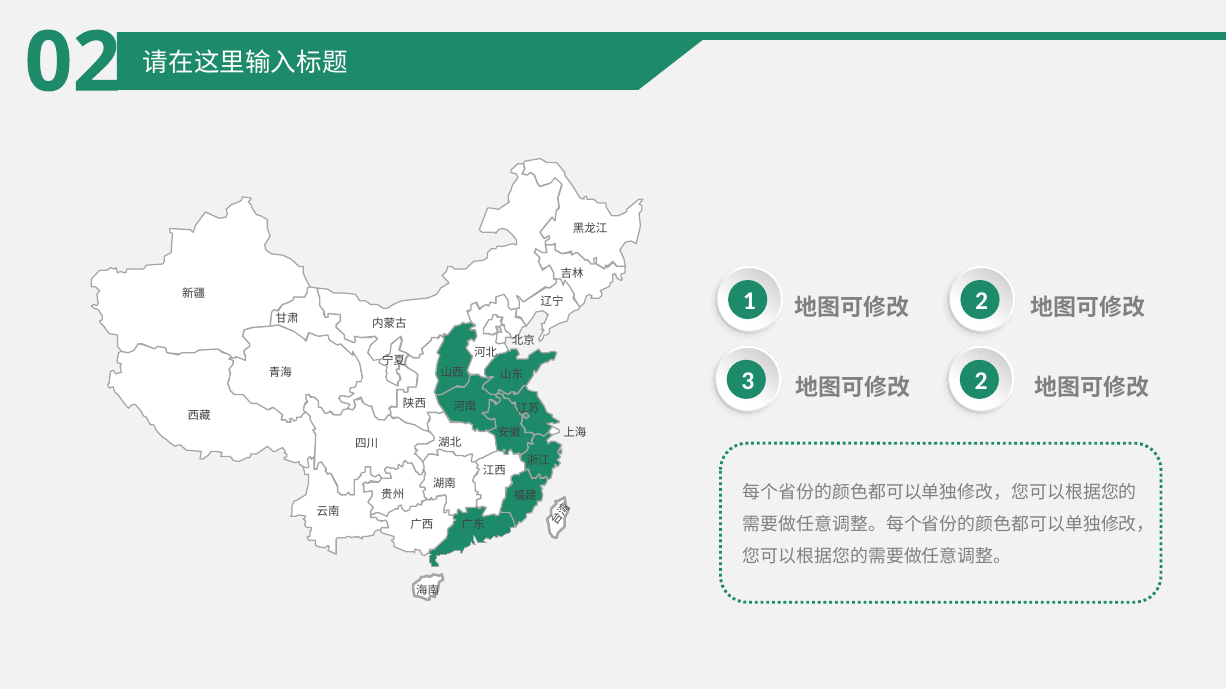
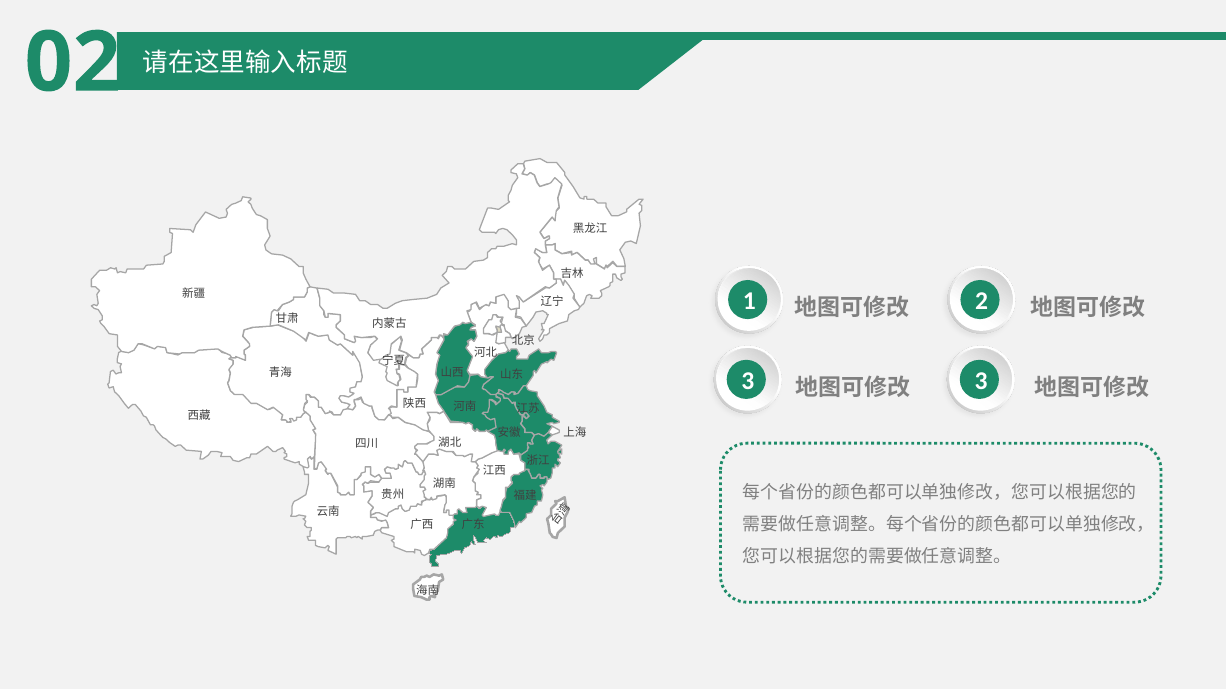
3 2: 2 -> 3
